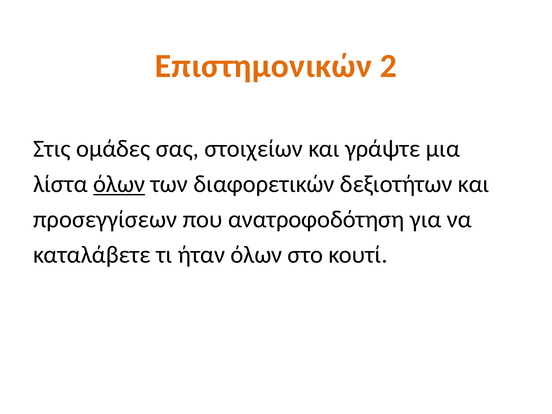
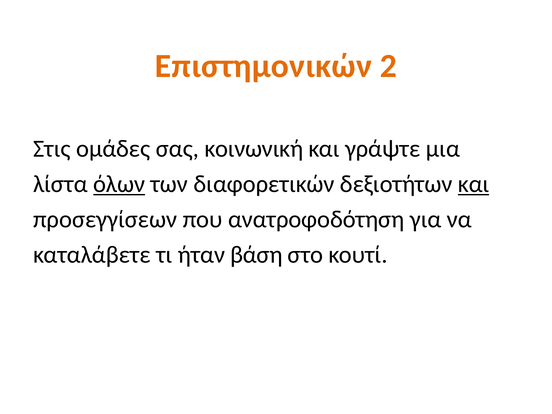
στοιχείων: στοιχείων -> κοινωνική
και at (474, 184) underline: none -> present
ήταν όλων: όλων -> βάση
